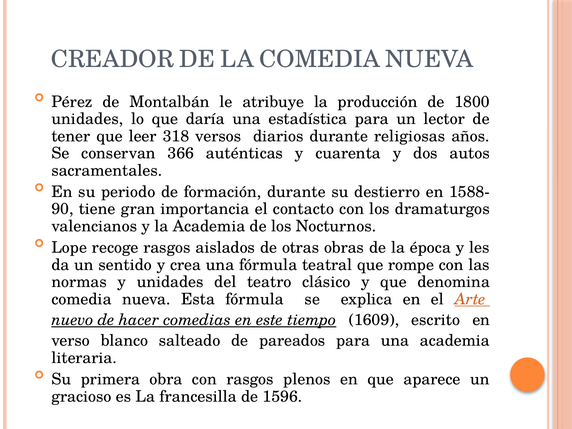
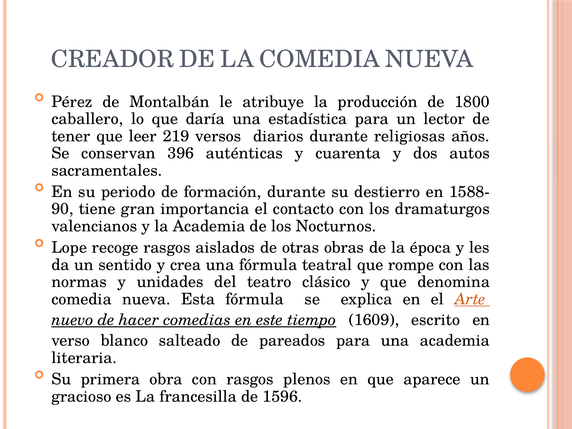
unidades at (87, 119): unidades -> caballero
318: 318 -> 219
366: 366 -> 396
